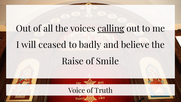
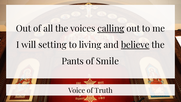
ceased: ceased -> setting
badly: badly -> living
believe underline: none -> present
Raise: Raise -> Pants
